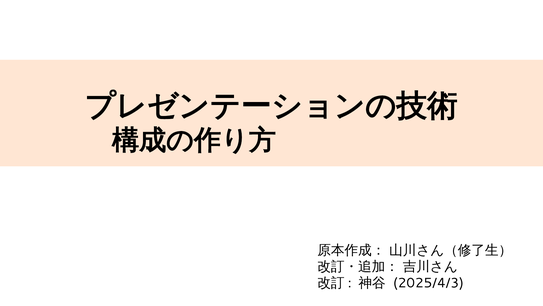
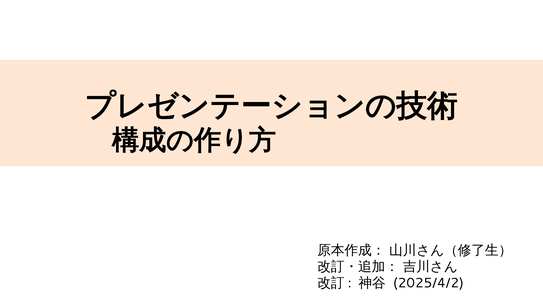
2025/4/3: 2025/4/3 -> 2025/4/2
